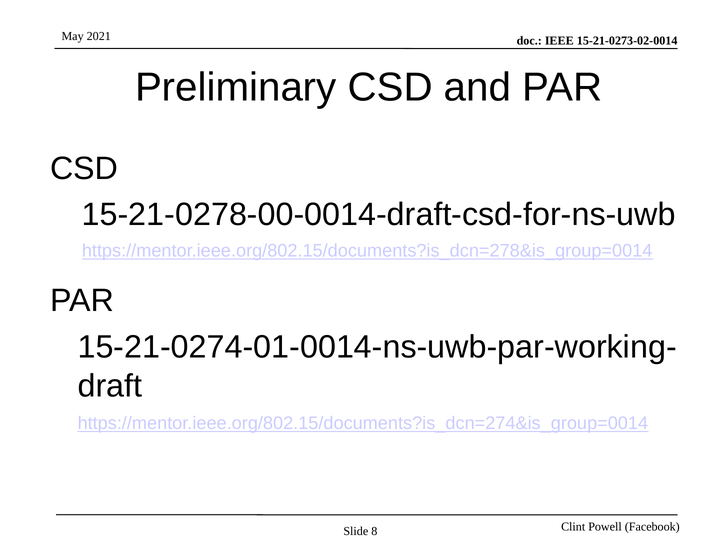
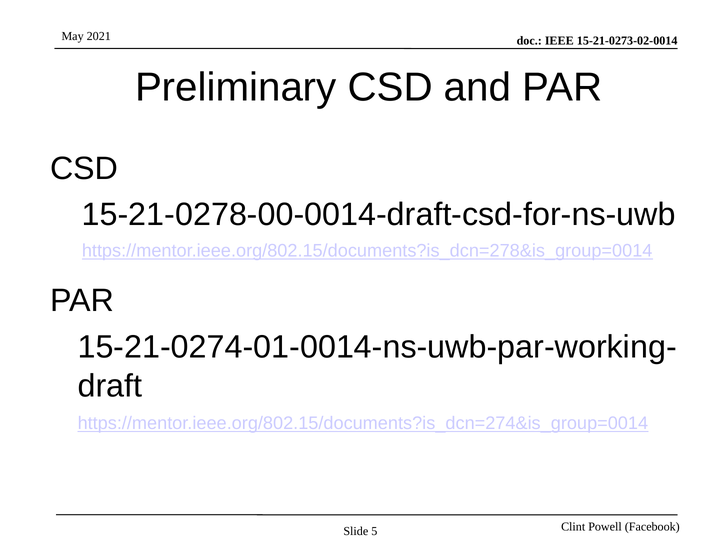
8: 8 -> 5
